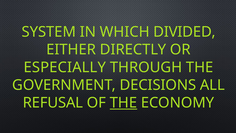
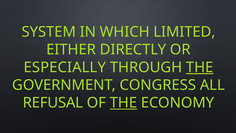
DIVIDED: DIVIDED -> LIMITED
THE at (200, 67) underline: none -> present
DECISIONS: DECISIONS -> CONGRESS
